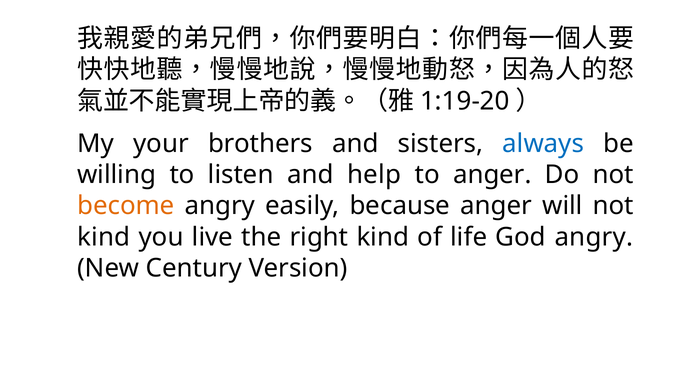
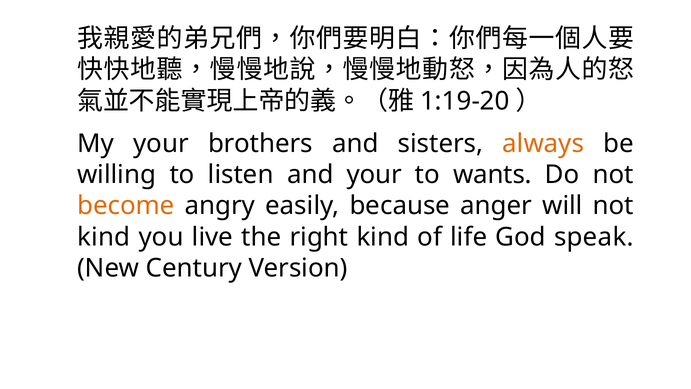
always colour: blue -> orange
and help: help -> your
to anger: anger -> wants
God angry: angry -> speak
